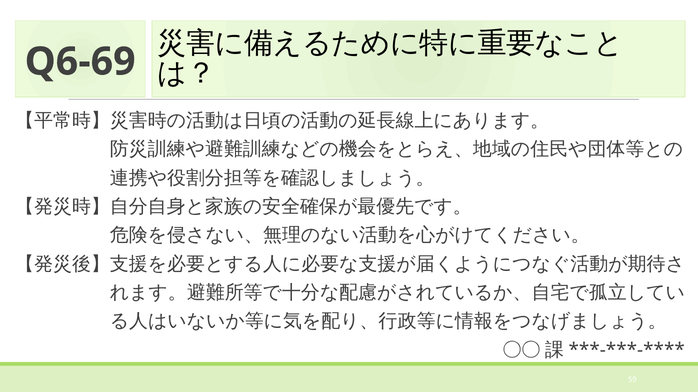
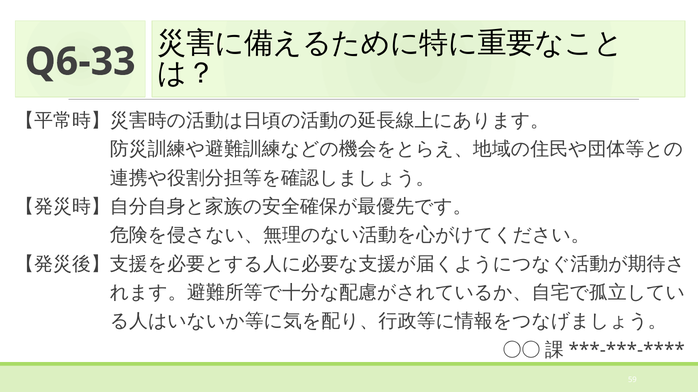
Q6-69: Q6-69 -> Q6-33
